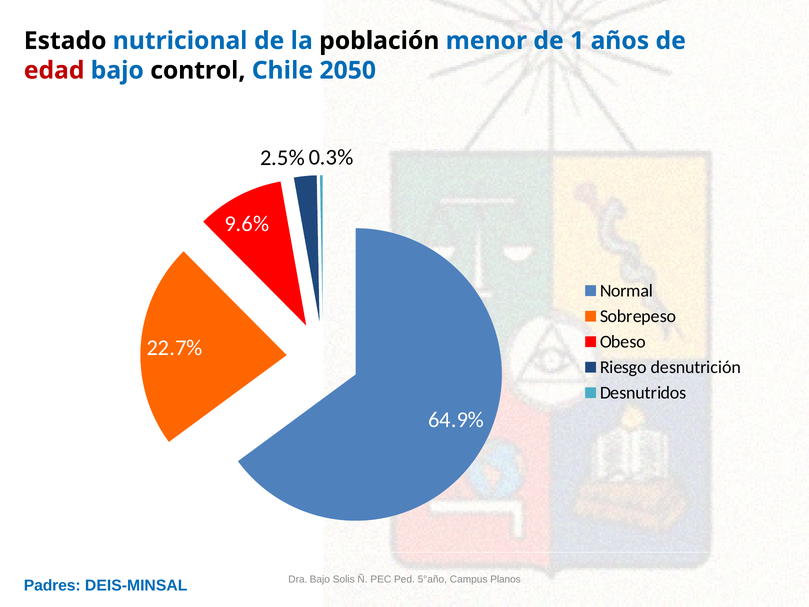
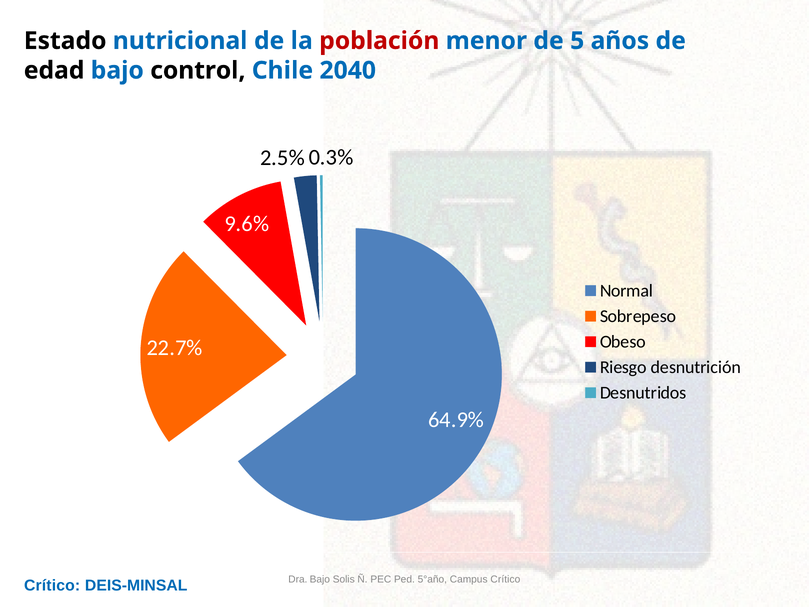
población colour: black -> red
1: 1 -> 5
edad colour: red -> black
2050: 2050 -> 2040
Padres at (52, 585): Padres -> Crítico
Campus Planos: Planos -> Crítico
